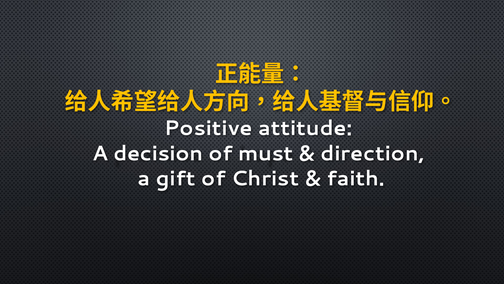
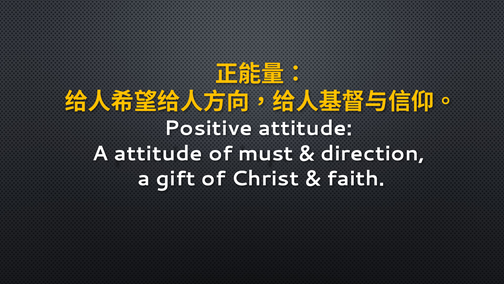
A decision: decision -> attitude
